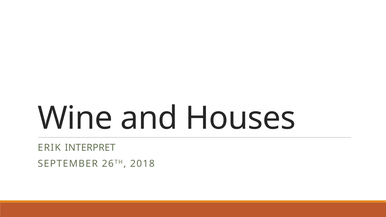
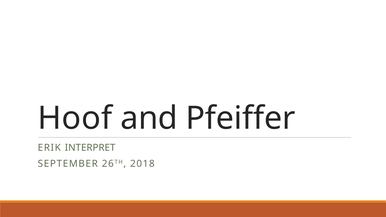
Wine: Wine -> Hoof
Houses: Houses -> Pfeiffer
